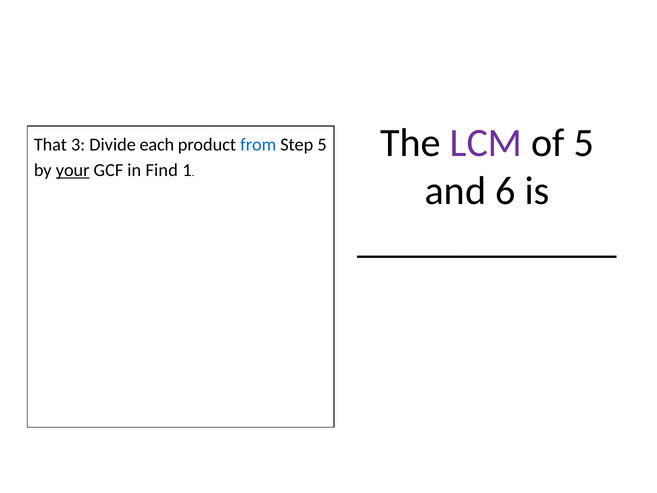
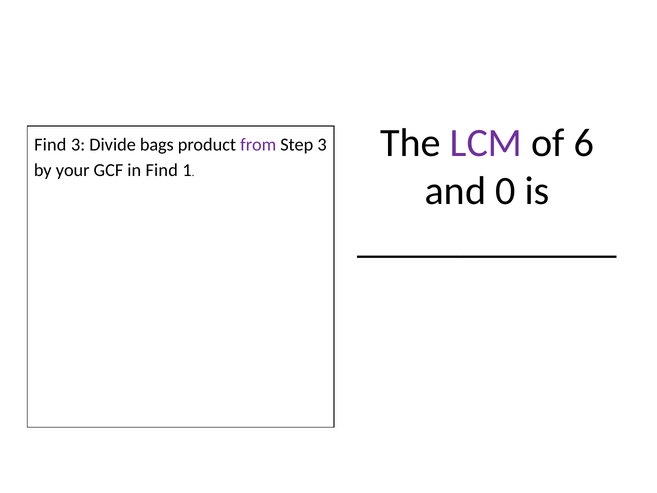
of 5: 5 -> 6
That at (50, 145): That -> Find
each: each -> bags
from colour: blue -> purple
Step 5: 5 -> 3
your underline: present -> none
6: 6 -> 0
